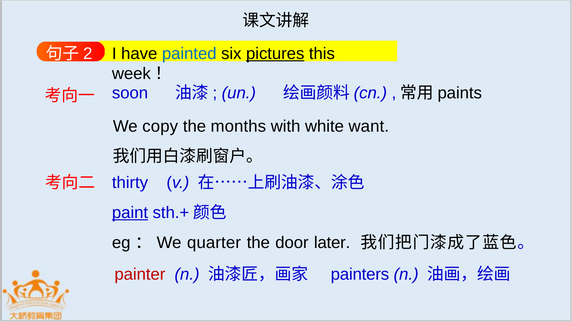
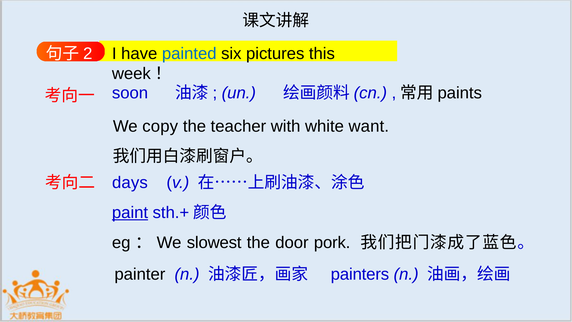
pictures underline: present -> none
months: months -> teacher
thirty: thirty -> days
quarter: quarter -> slowest
later: later -> pork
painter colour: red -> black
